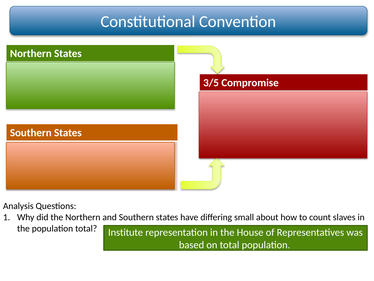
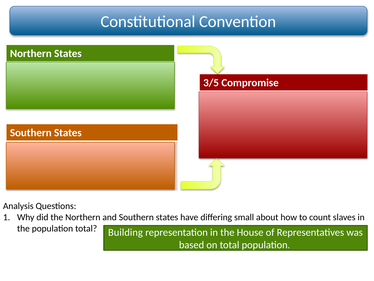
Institute: Institute -> Building
